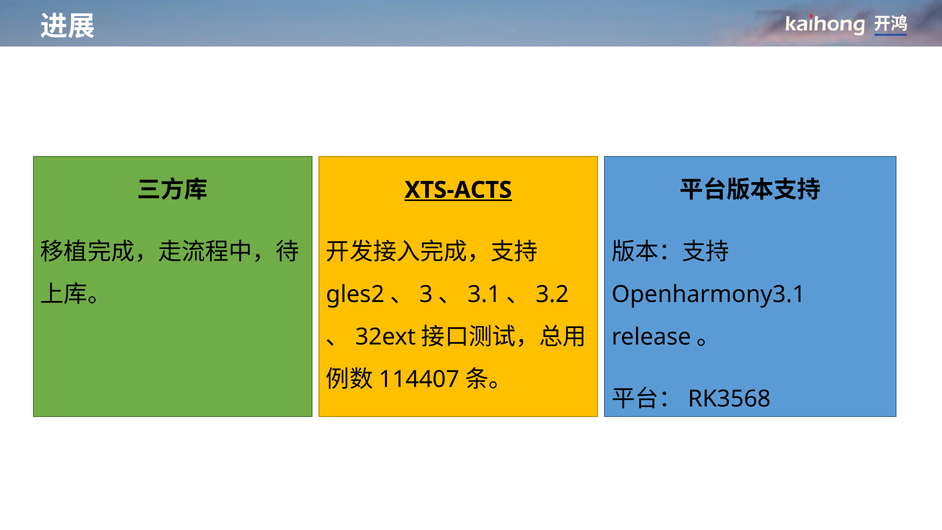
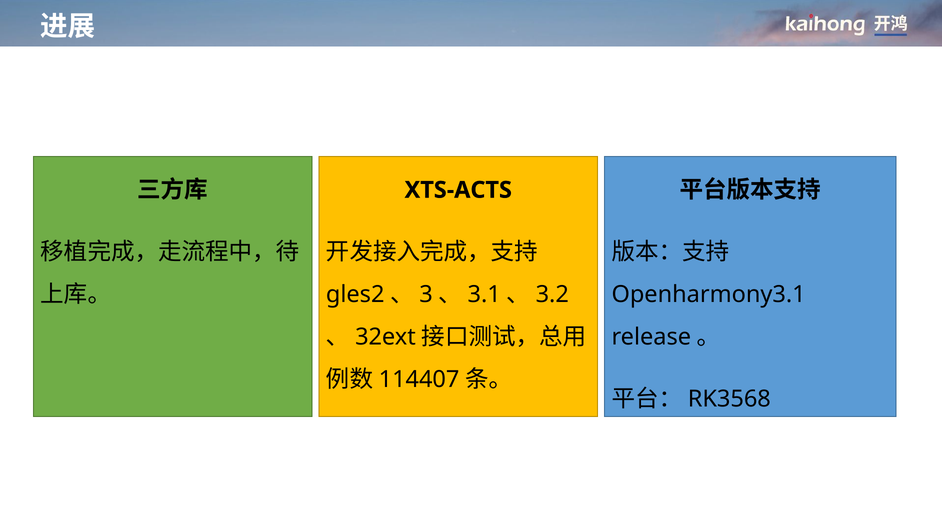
XTS-ACTS underline: present -> none
